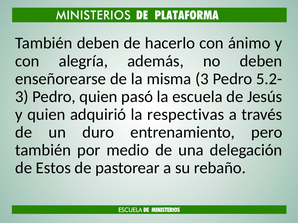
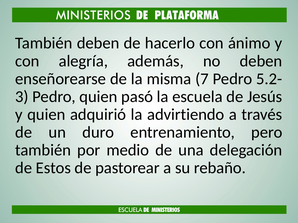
misma 3: 3 -> 7
respectivas: respectivas -> advirtiendo
